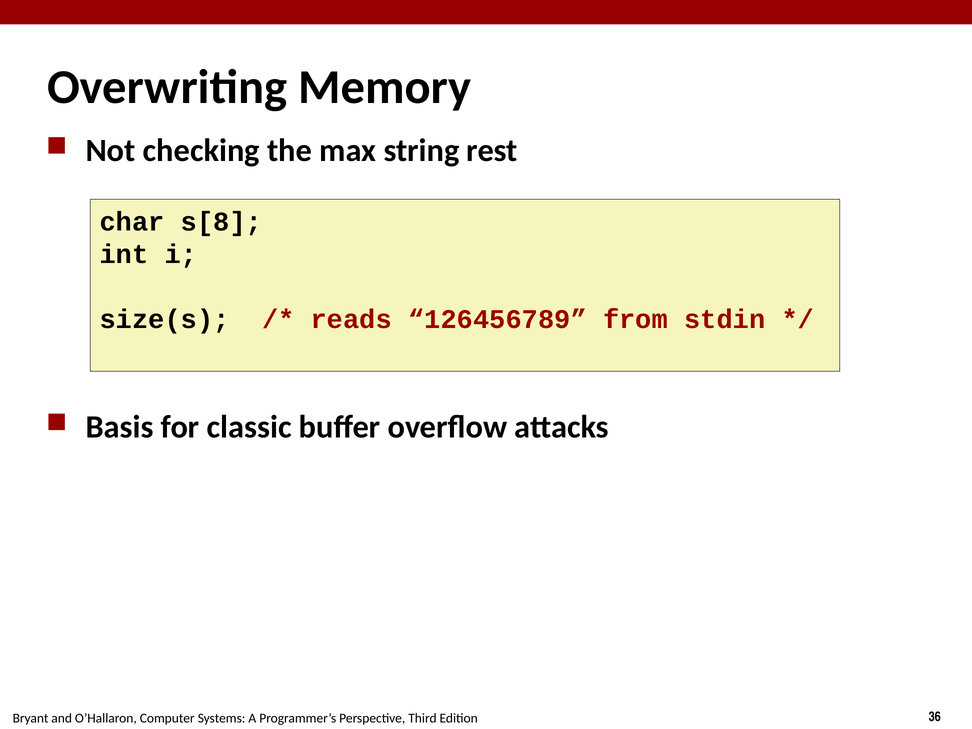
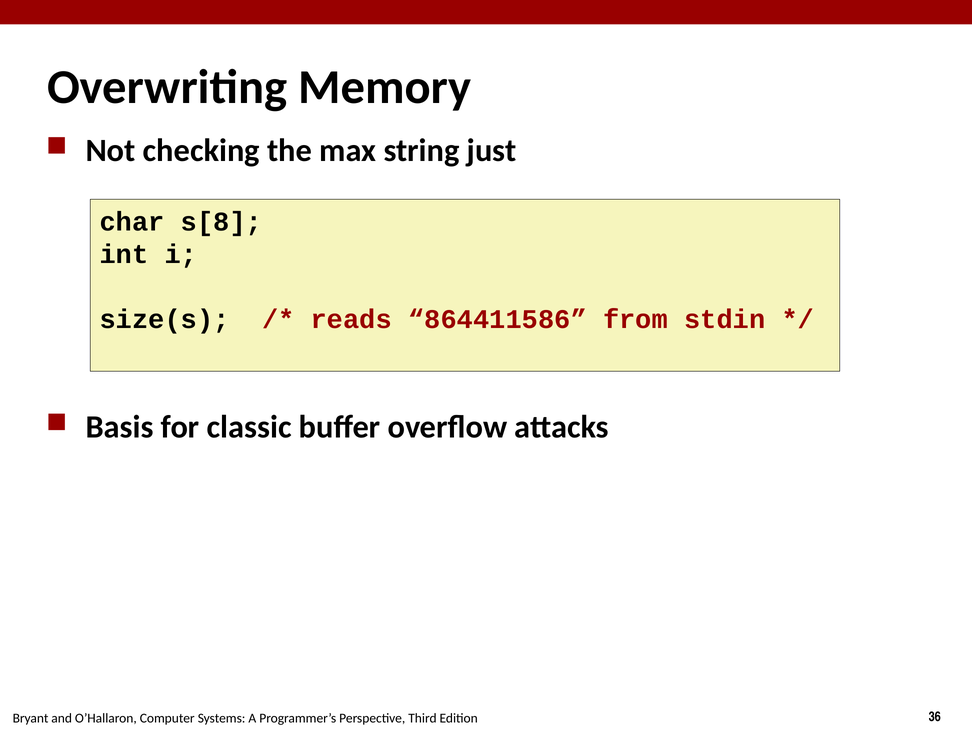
rest: rest -> just
126456789: 126456789 -> 864411586
